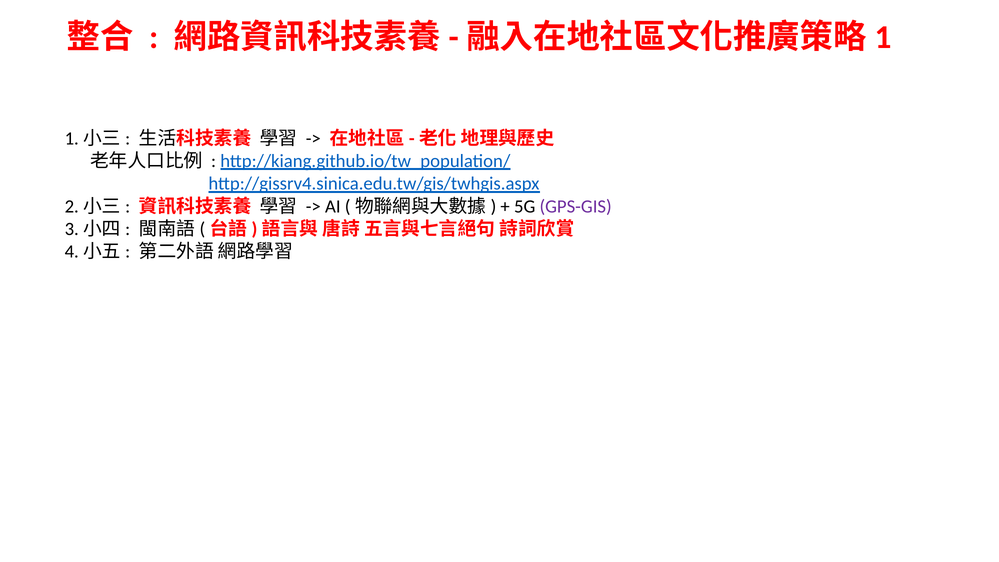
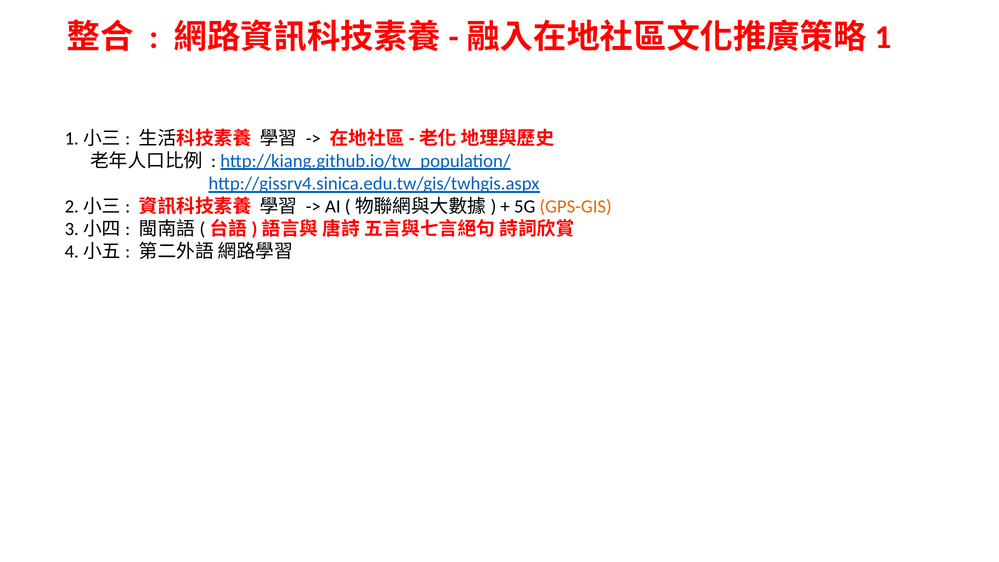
GPS-GIS colour: purple -> orange
